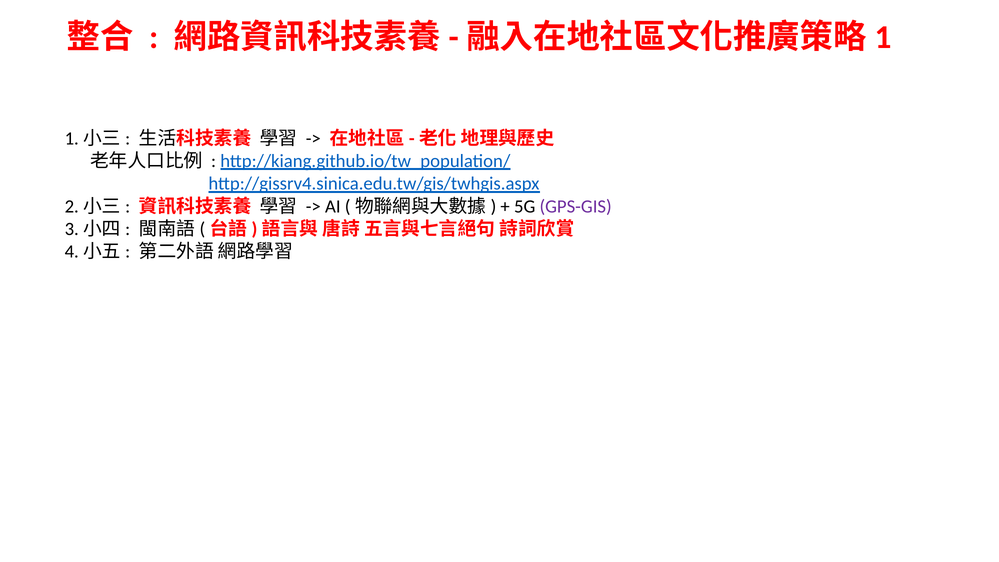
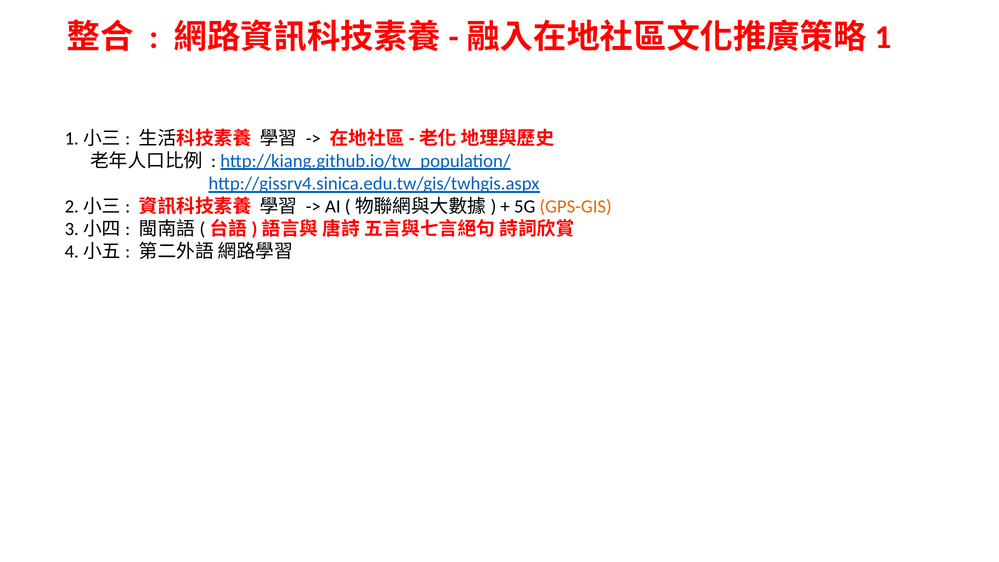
GPS-GIS colour: purple -> orange
